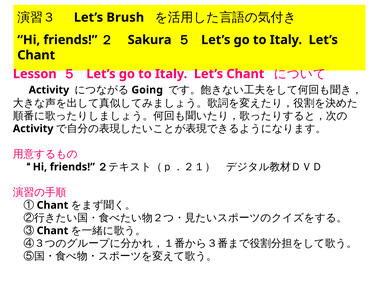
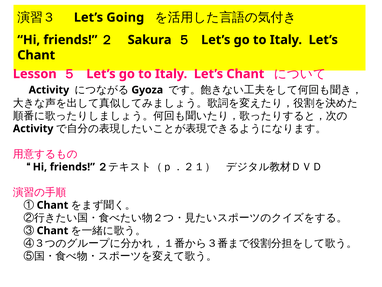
Brush: Brush -> Going
Going: Going -> Gyoza
